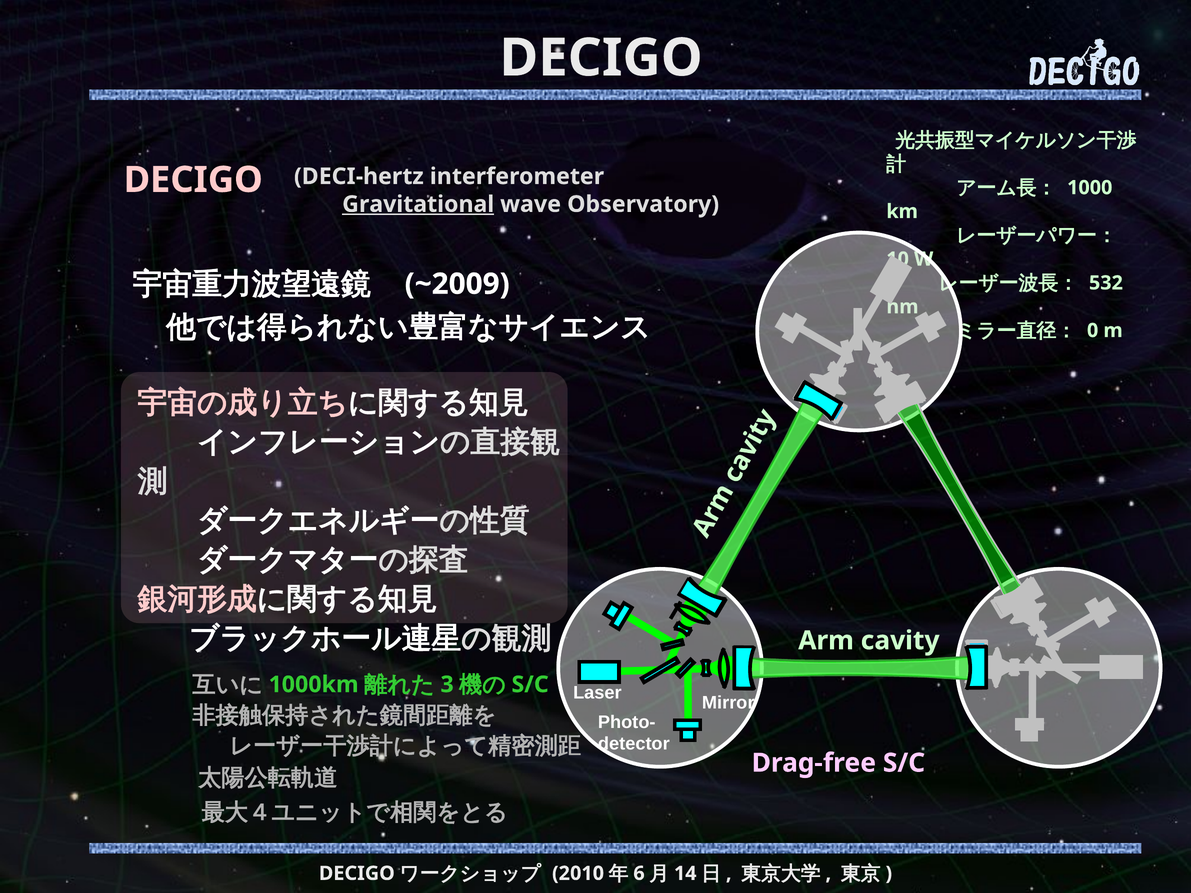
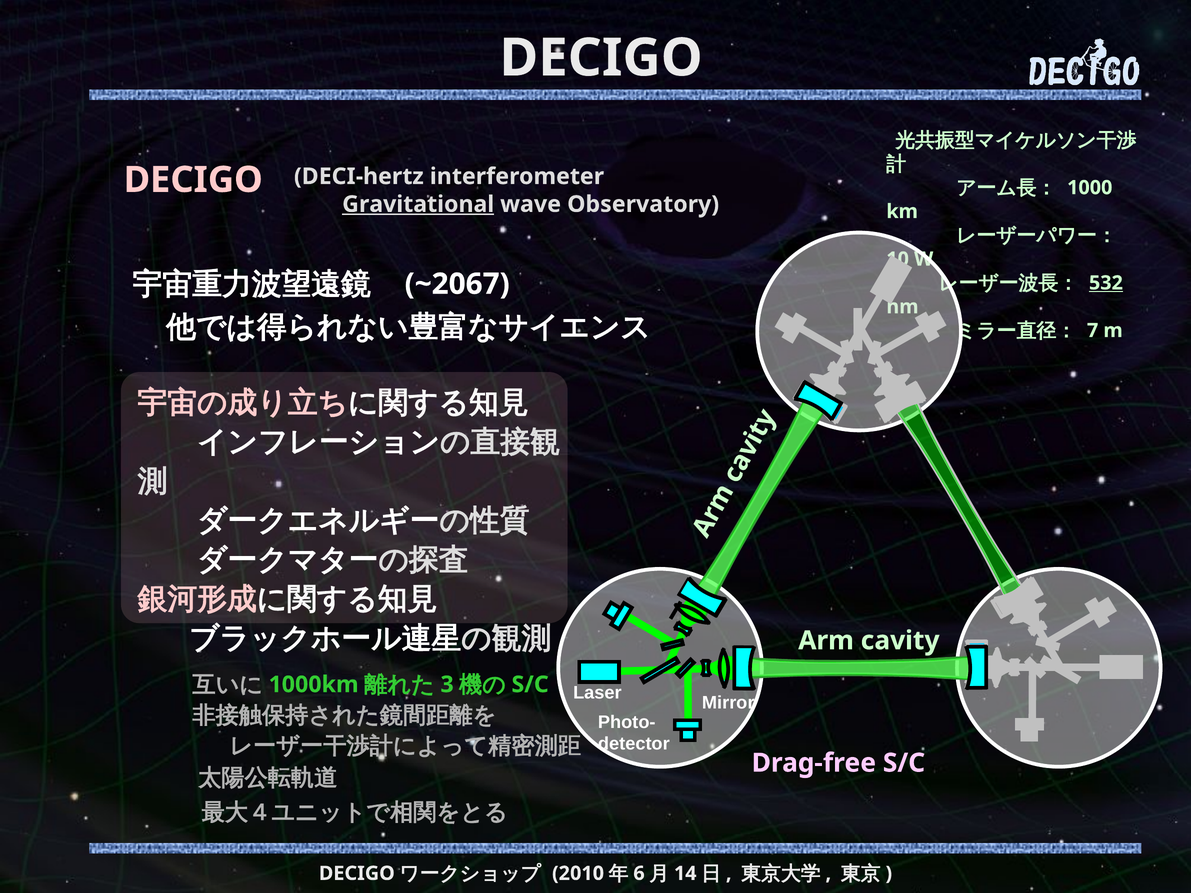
~2009: ~2009 -> ~2067
532 underline: none -> present
0: 0 -> 7
